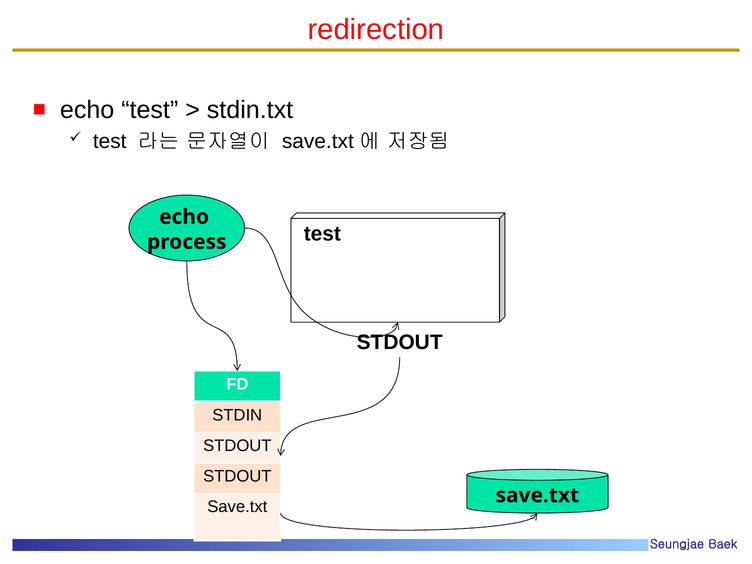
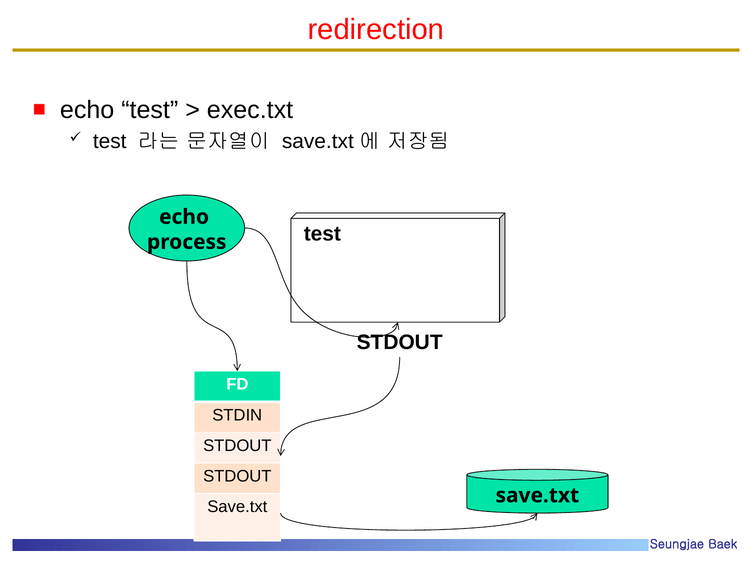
stdin.txt: stdin.txt -> exec.txt
